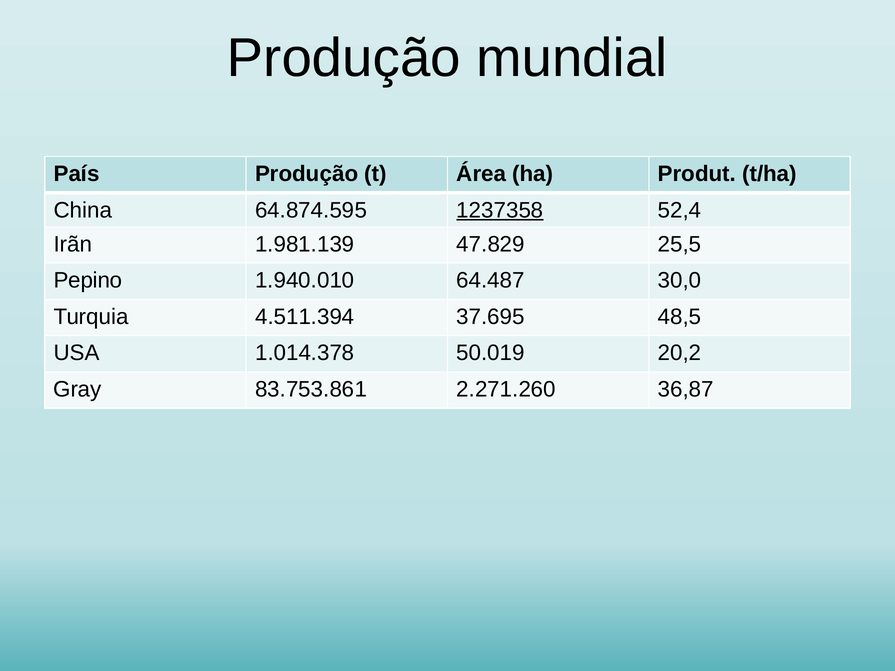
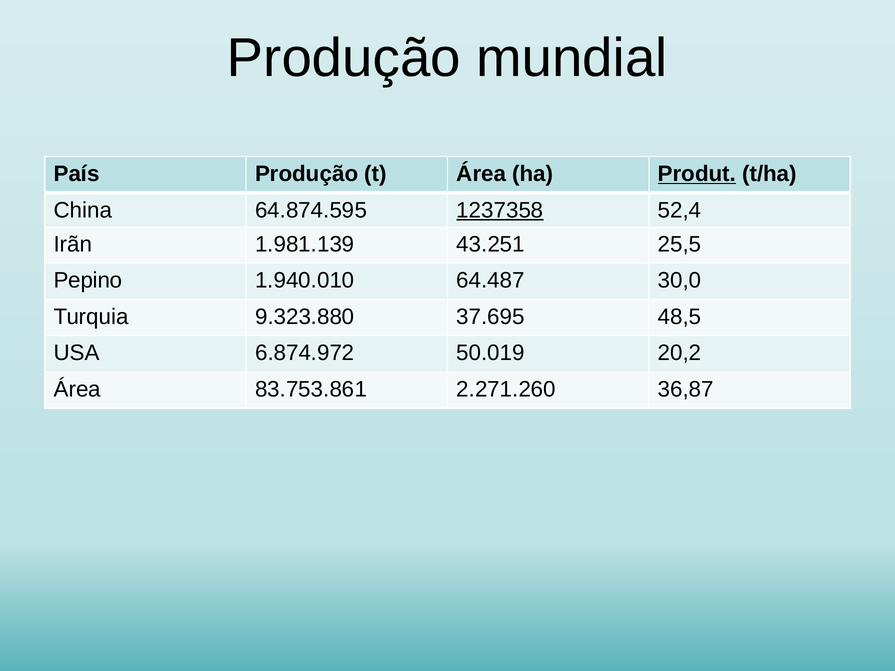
Produt underline: none -> present
47.829: 47.829 -> 43.251
4.511.394: 4.511.394 -> 9.323.880
1.014.378: 1.014.378 -> 6.874.972
Gray at (77, 390): Gray -> Área
